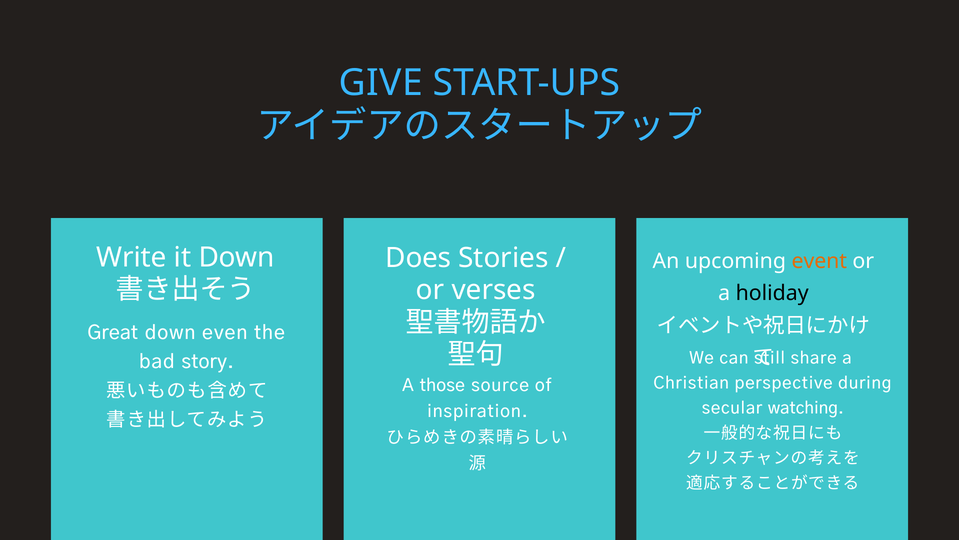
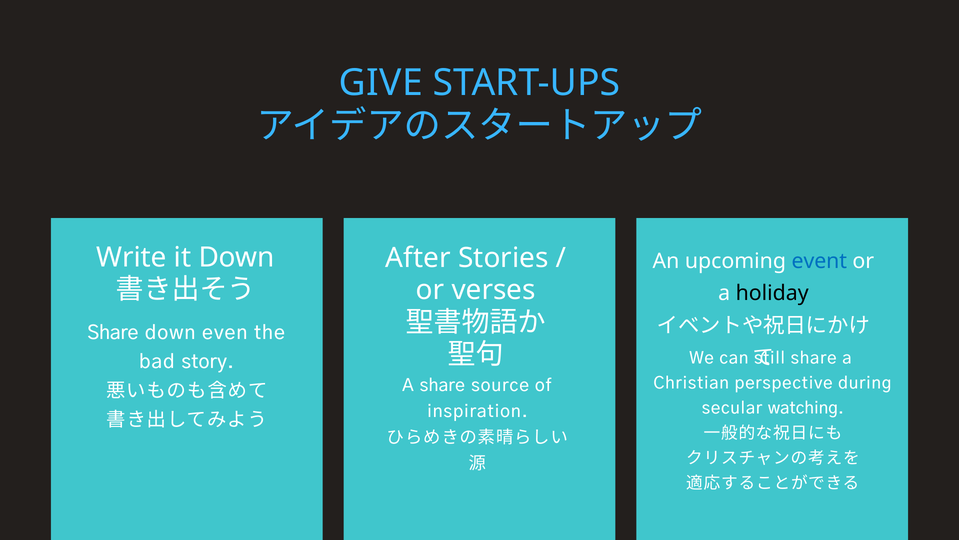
Does: Does -> After
event colour: orange -> blue
Great at (113, 333): Great -> Share
A those: those -> share
